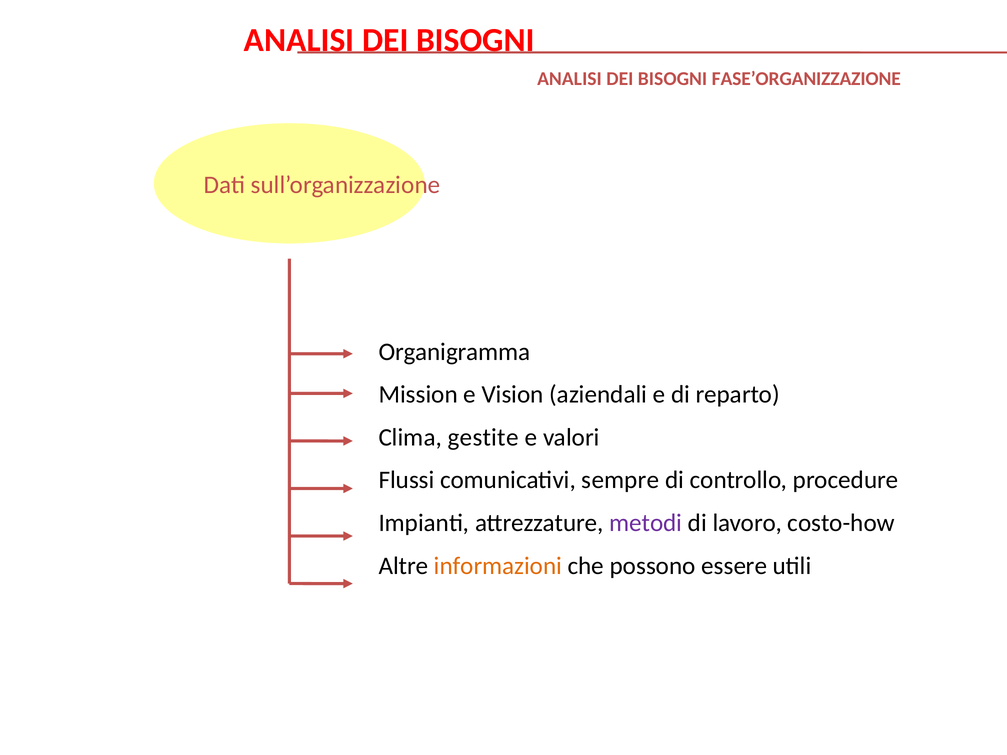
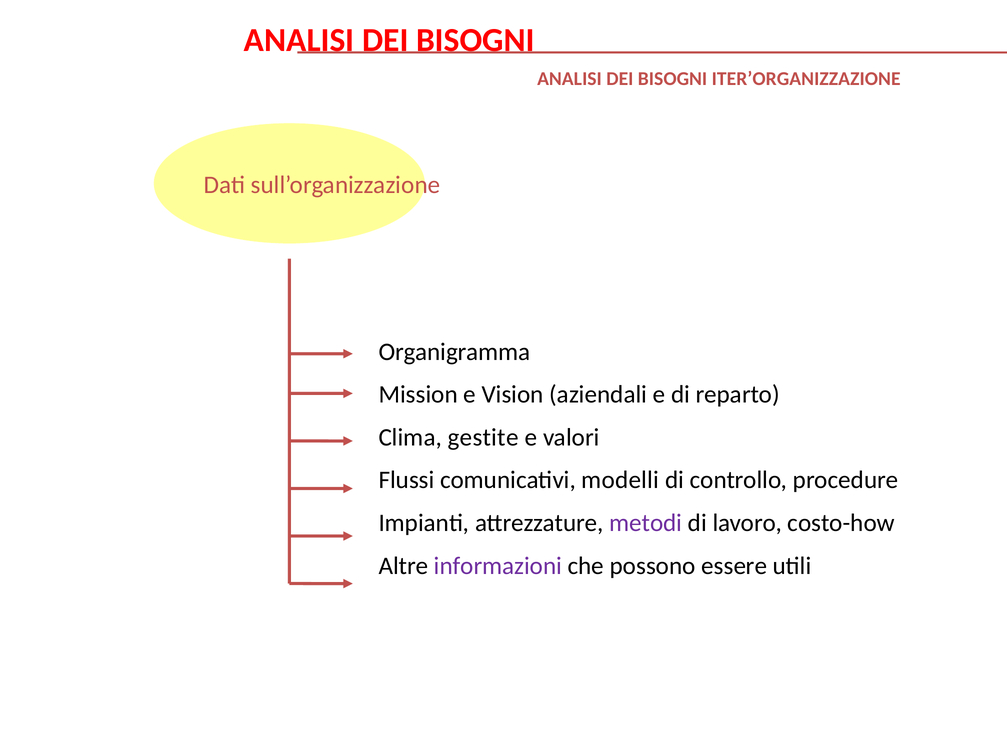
FASE’ORGANIZZAZIONE: FASE’ORGANIZZAZIONE -> ITER’ORGANIZZAZIONE
sempre: sempre -> modelli
informazioni colour: orange -> purple
